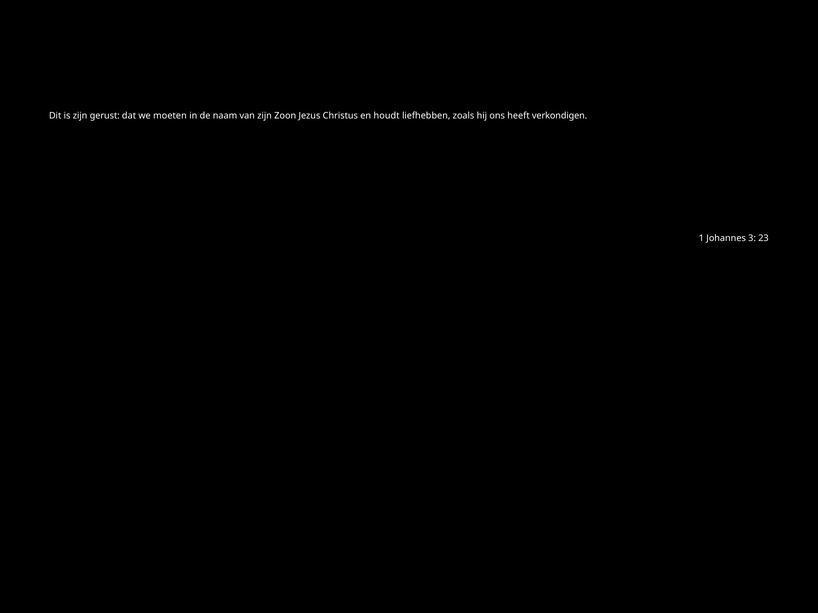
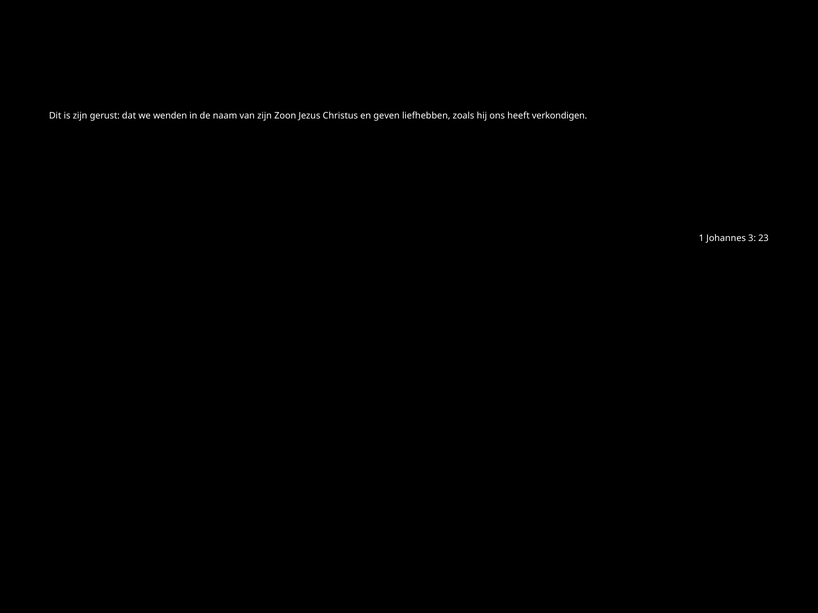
moeten: moeten -> wenden
houdt: houdt -> geven
